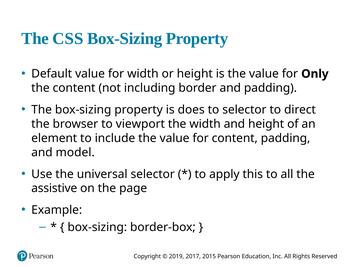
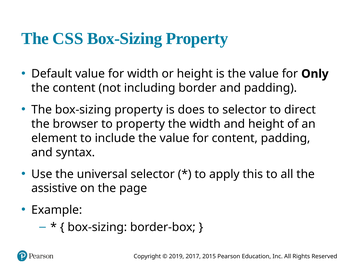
to viewport: viewport -> property
model: model -> syntax
